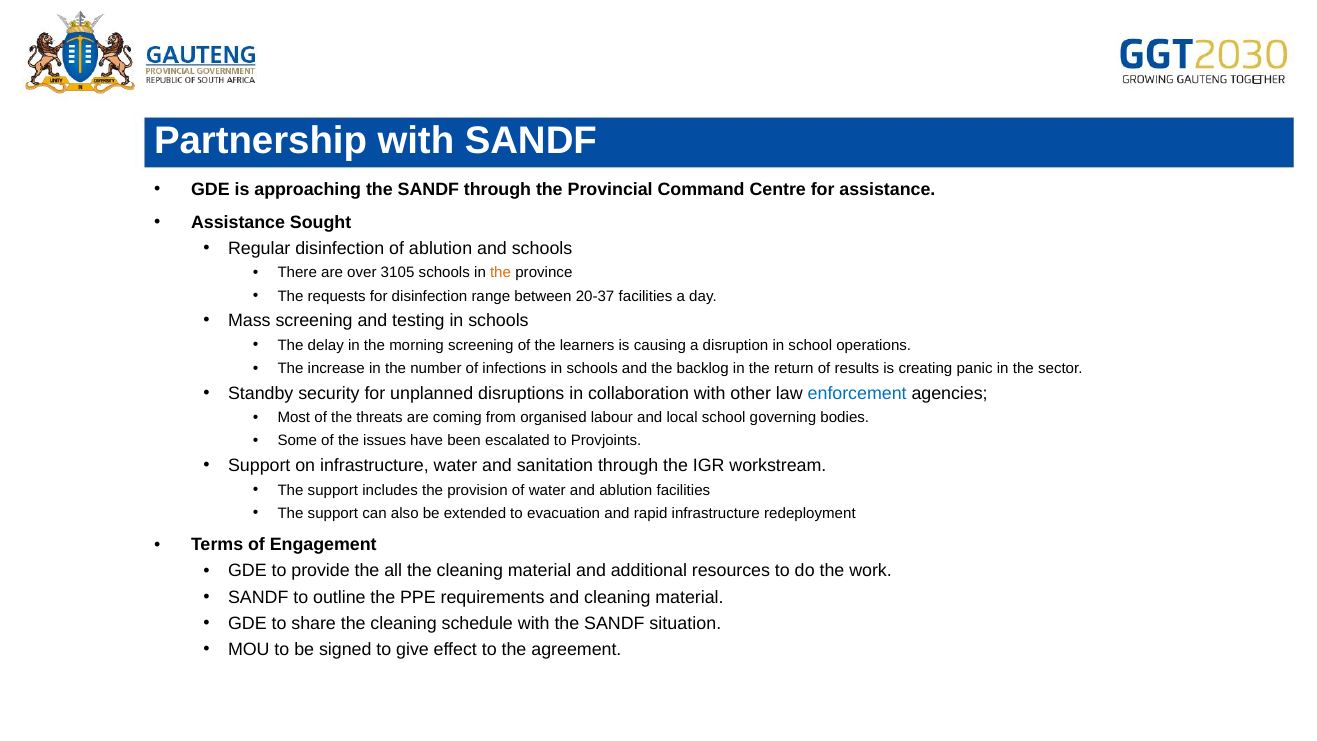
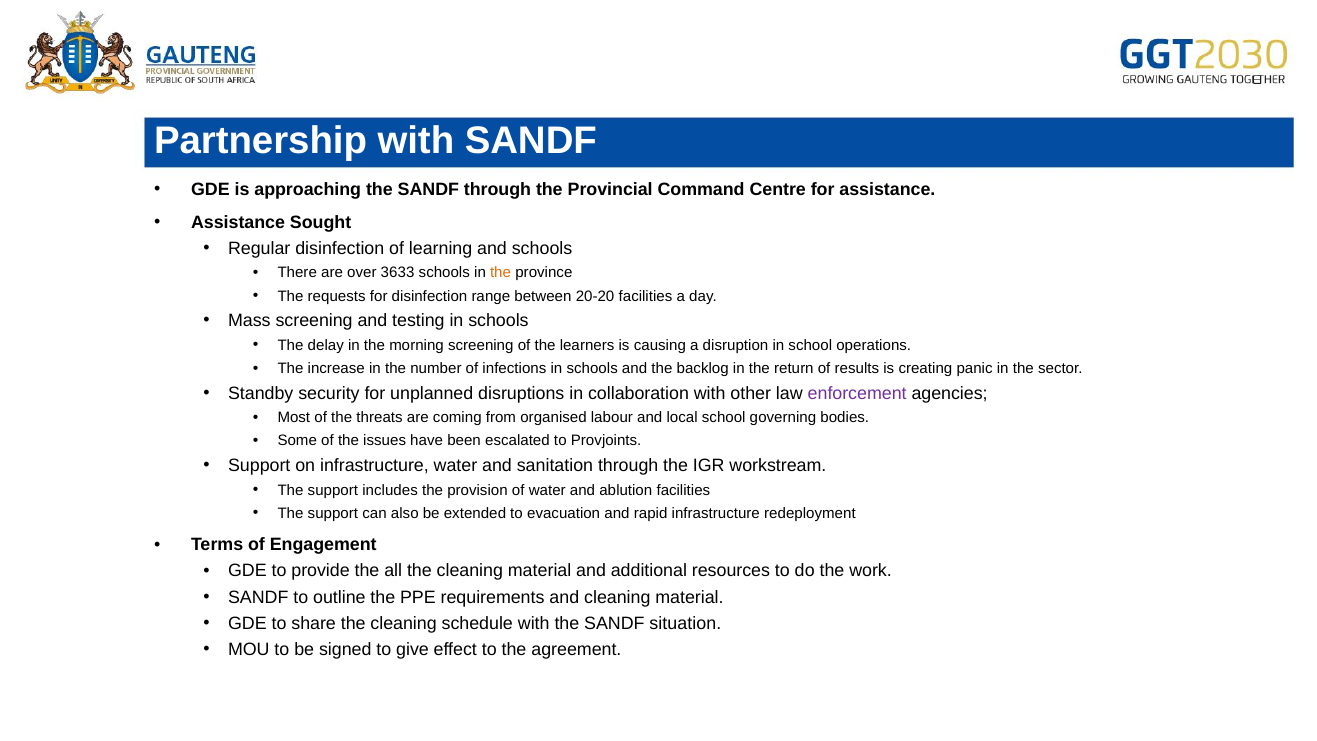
of ablution: ablution -> learning
3105: 3105 -> 3633
20-37: 20-37 -> 20-20
enforcement colour: blue -> purple
